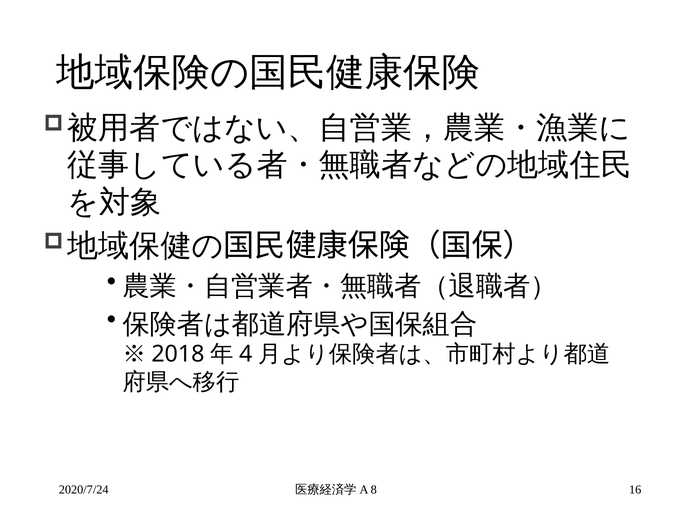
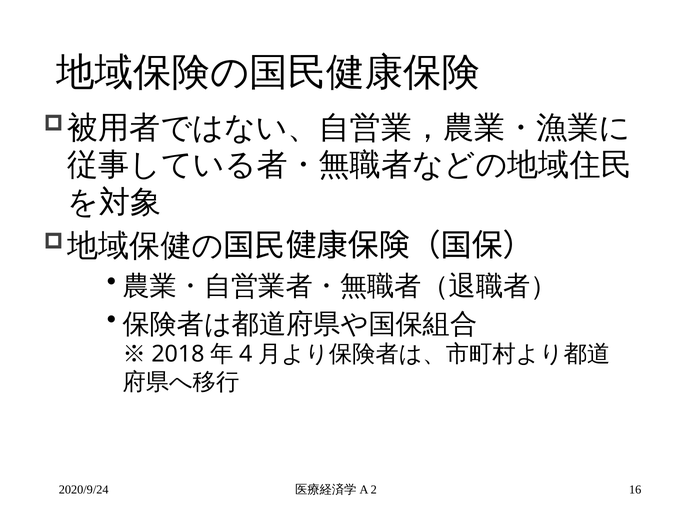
2020/7/24: 2020/7/24 -> 2020/9/24
8: 8 -> 2
